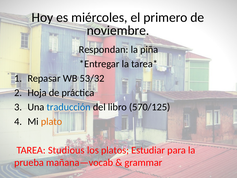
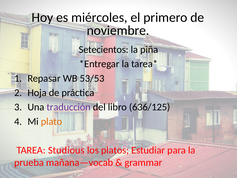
Respondan: Respondan -> Setecientos
53/32: 53/32 -> 53/53
traducción colour: blue -> purple
570/125: 570/125 -> 636/125
